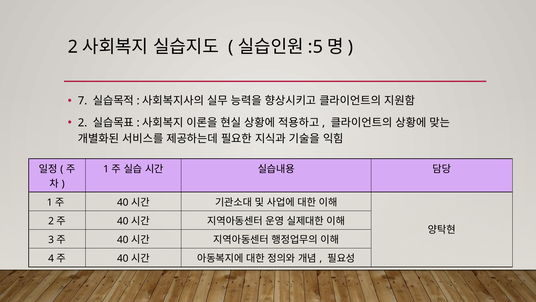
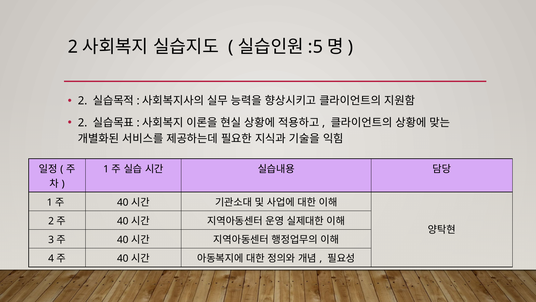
7 at (83, 101): 7 -> 2
